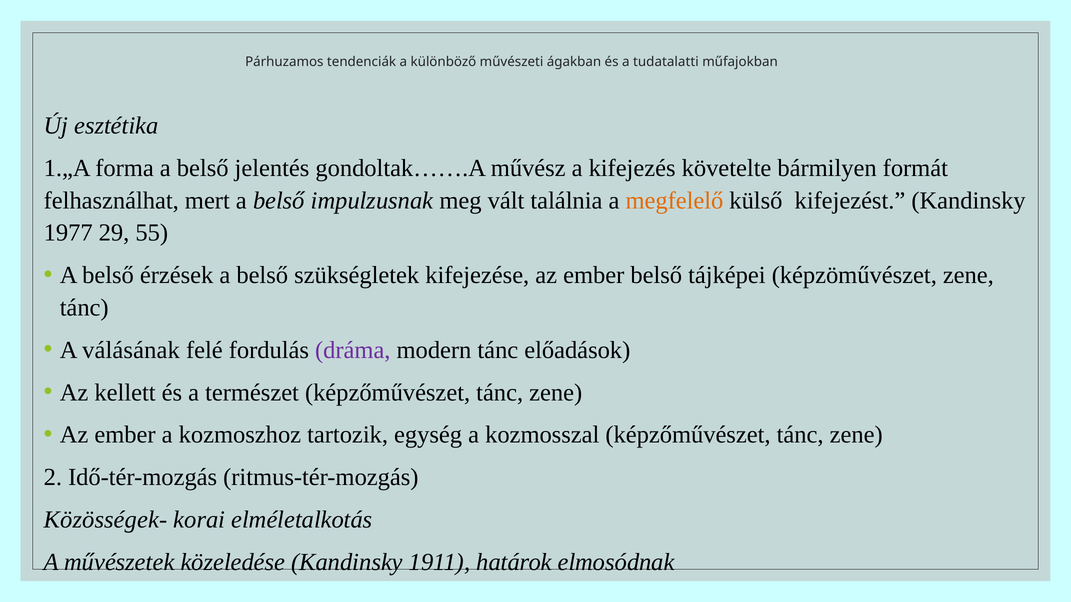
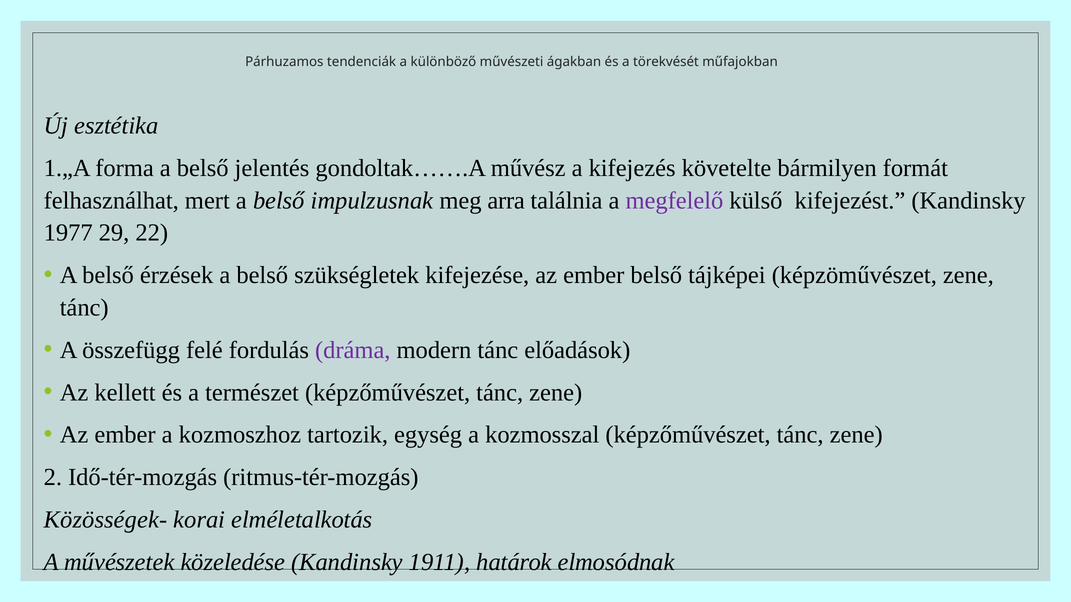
tudatalatti: tudatalatti -> törekvését
vált: vált -> arra
megfelelő colour: orange -> purple
55: 55 -> 22
válásának: válásának -> összefügg
